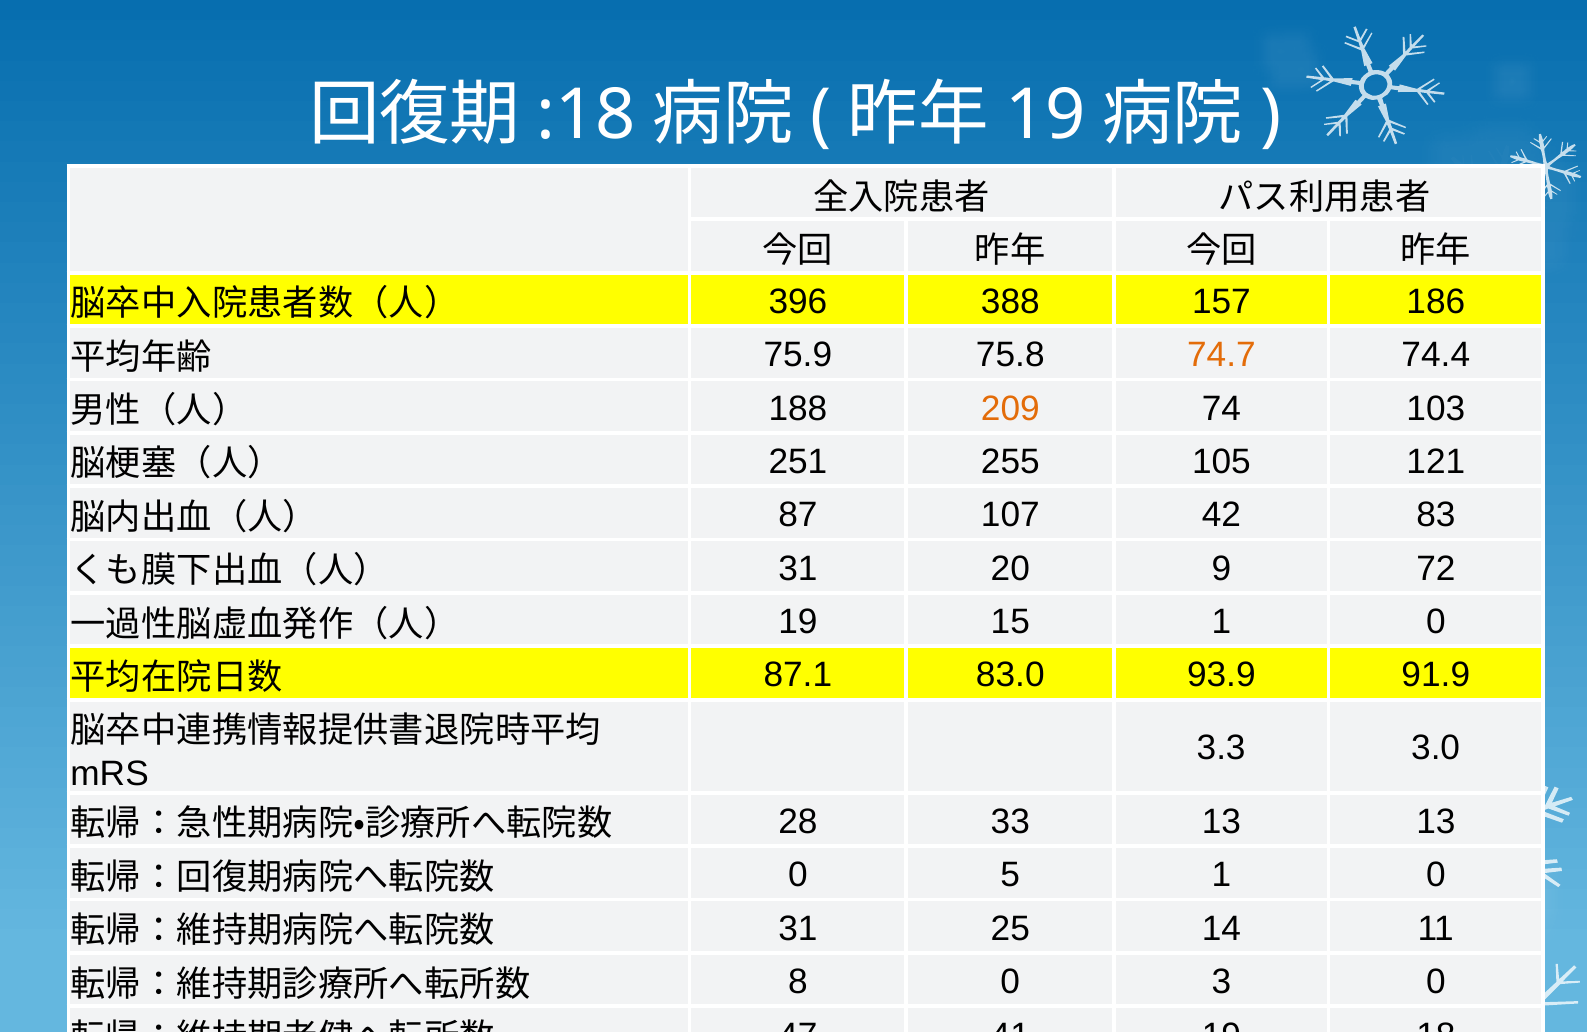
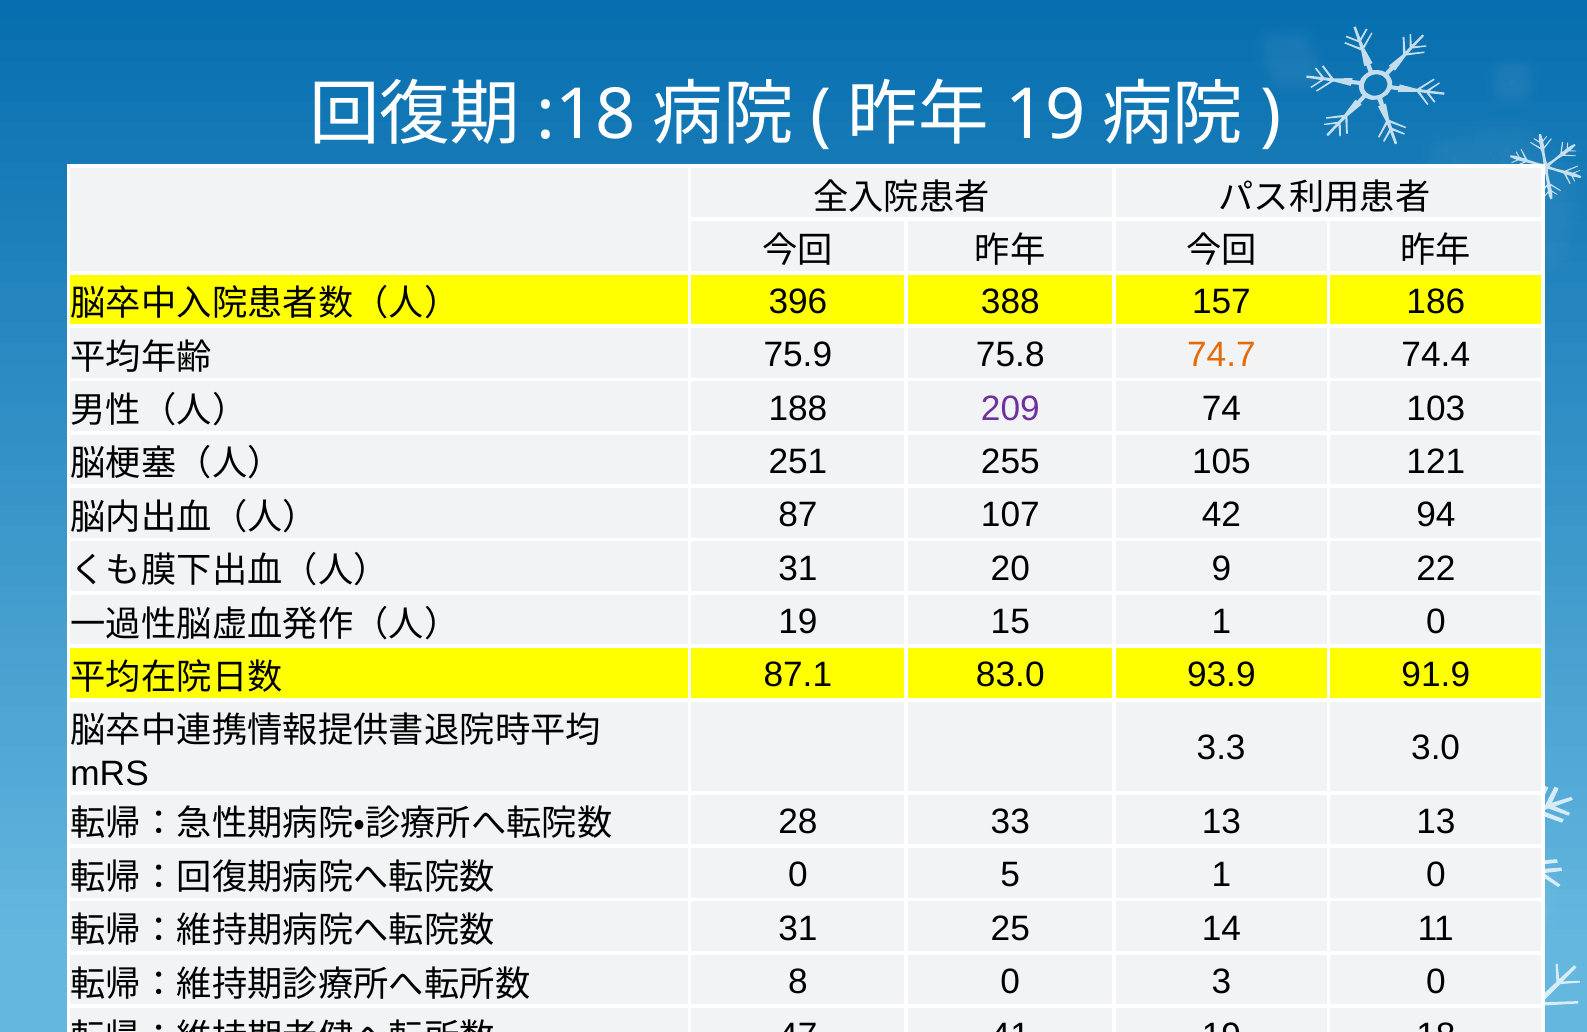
209 colour: orange -> purple
83: 83 -> 94
72: 72 -> 22
